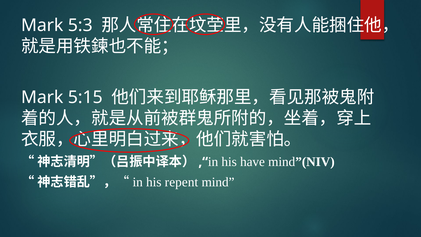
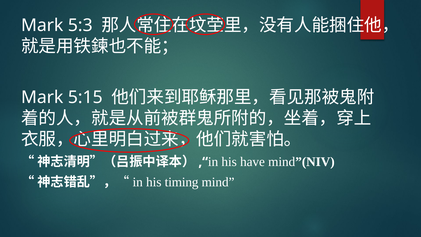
repent: repent -> timing
